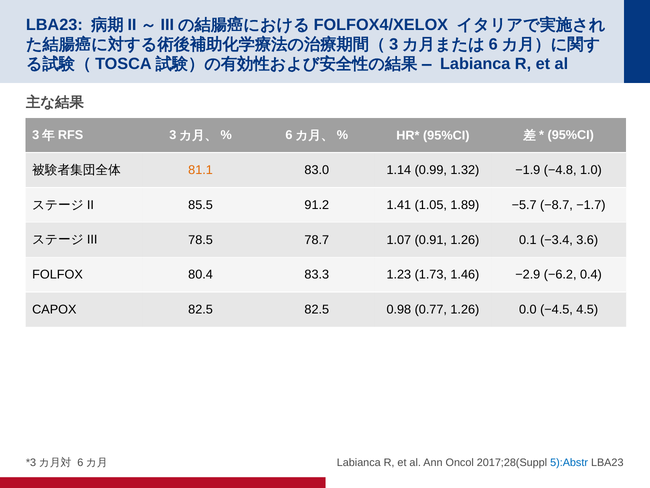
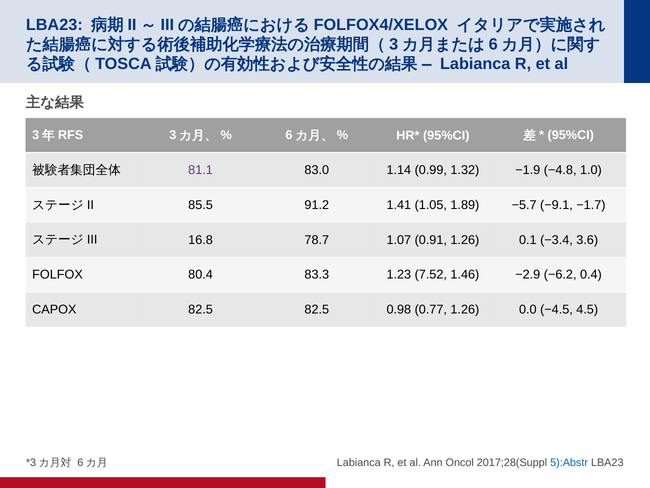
81.1 colour: orange -> purple
−8.7: −8.7 -> −9.1
78.5: 78.5 -> 16.8
1.73: 1.73 -> 7.52
